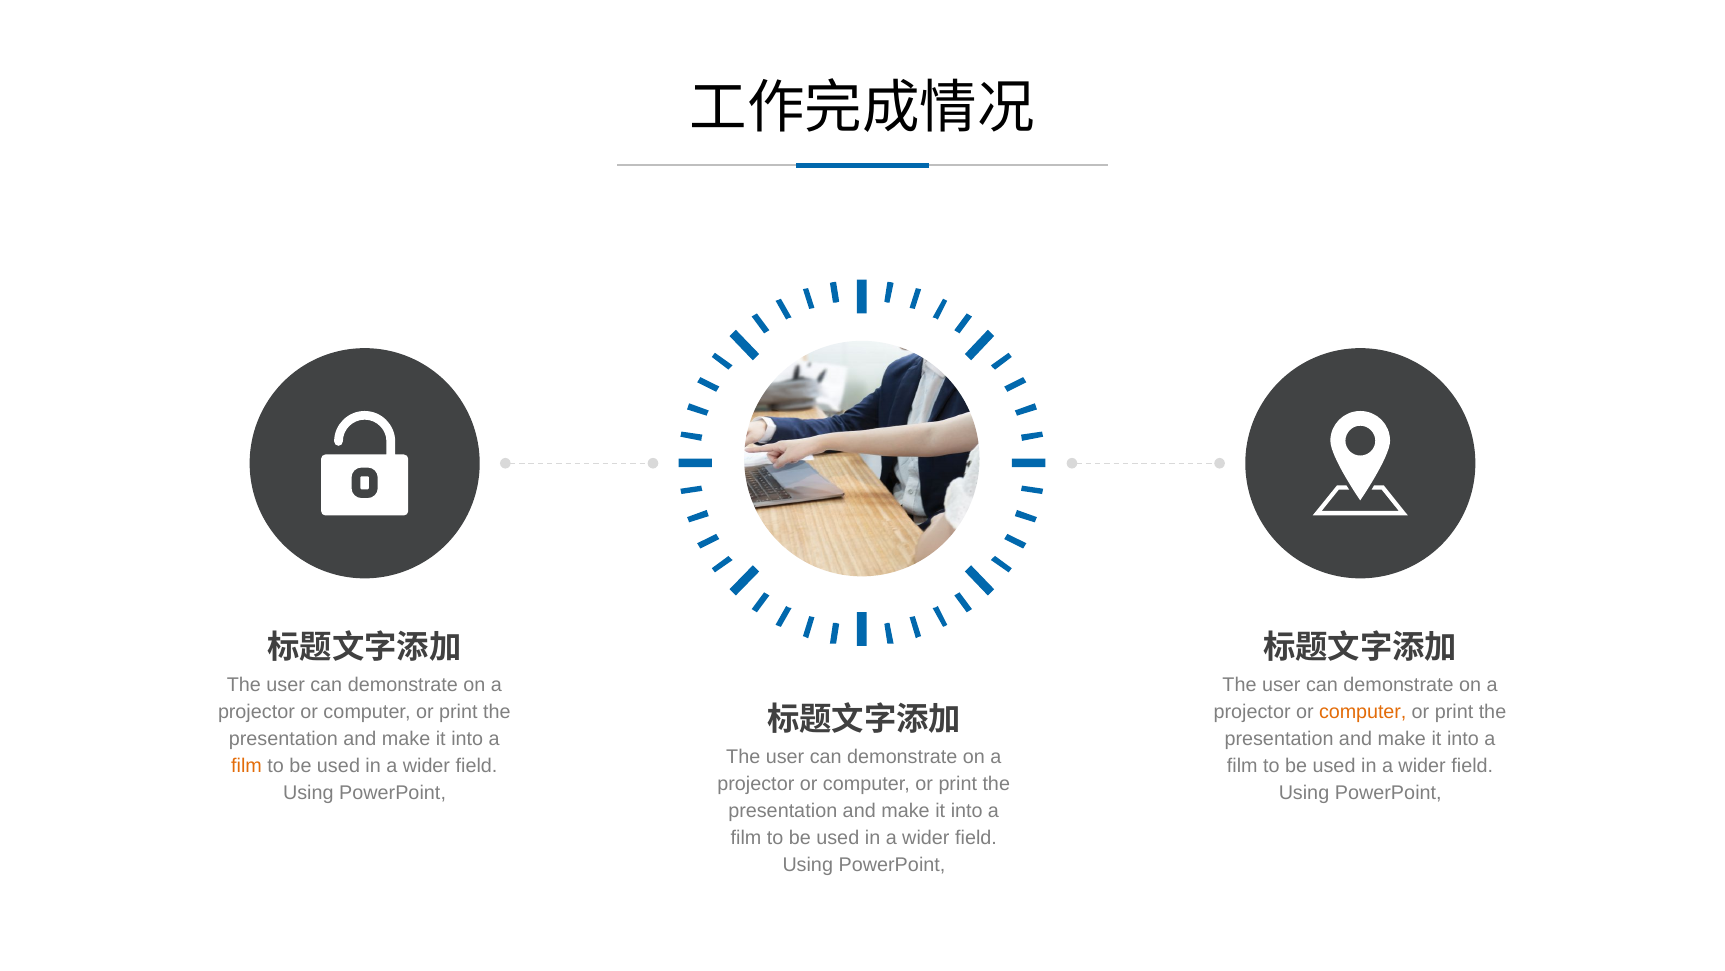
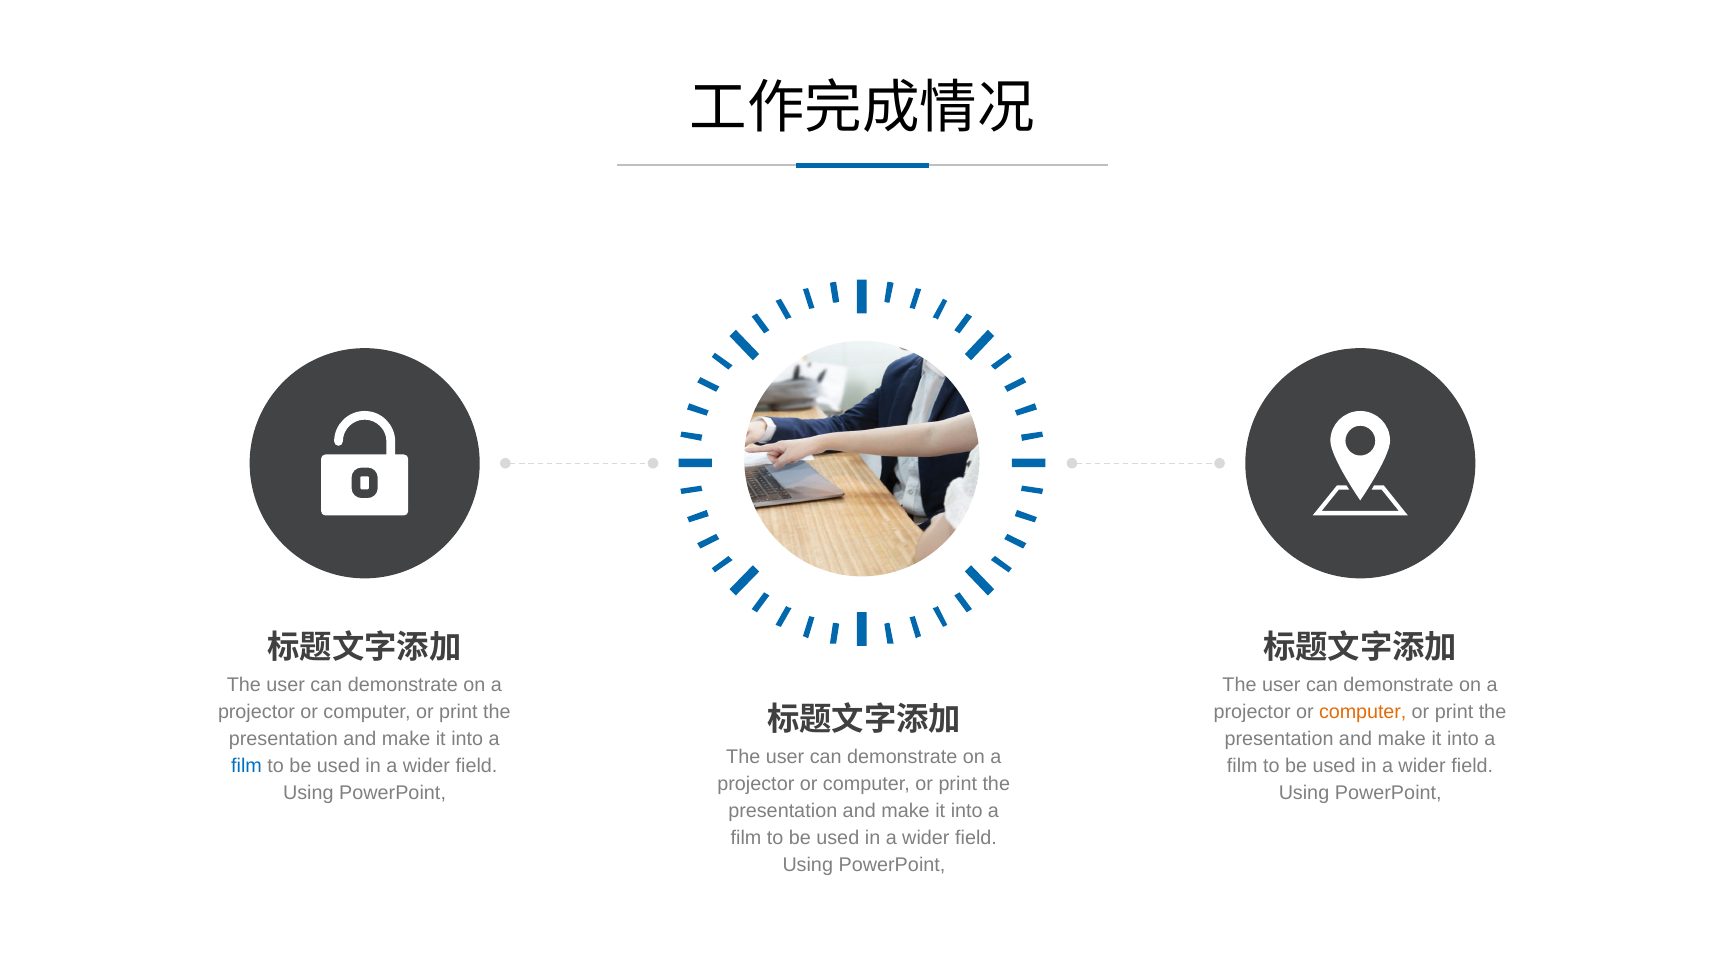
film at (247, 765) colour: orange -> blue
